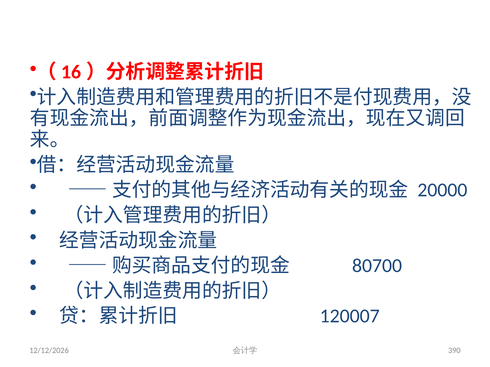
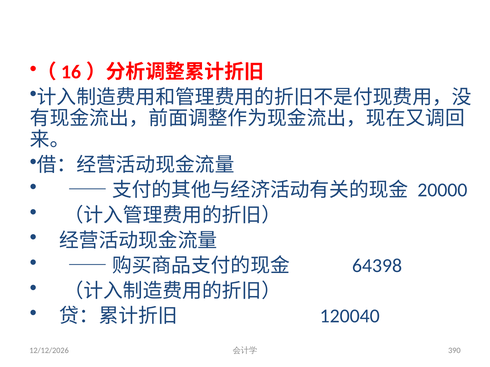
80700: 80700 -> 64398
120007: 120007 -> 120040
